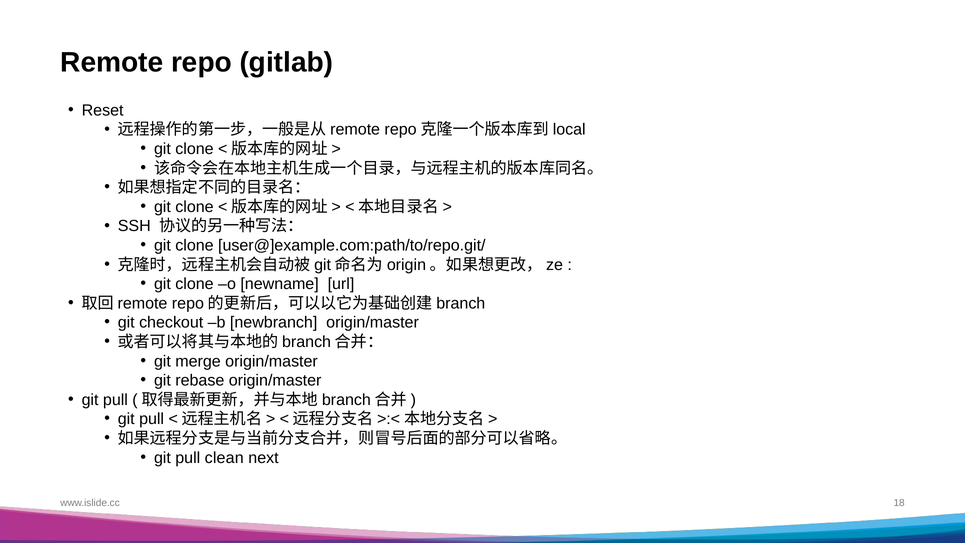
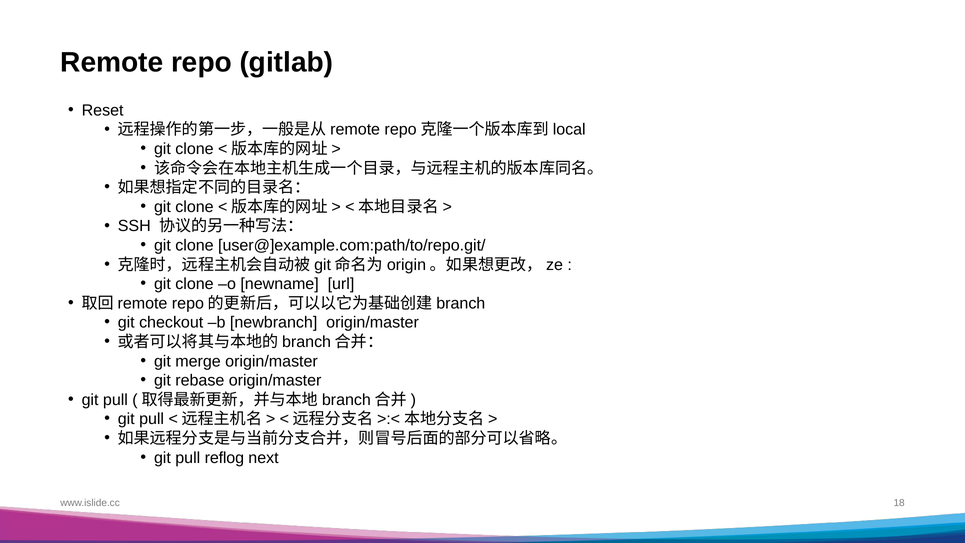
clean: clean -> reflog
